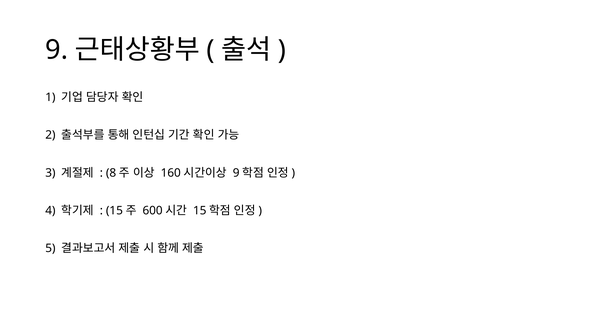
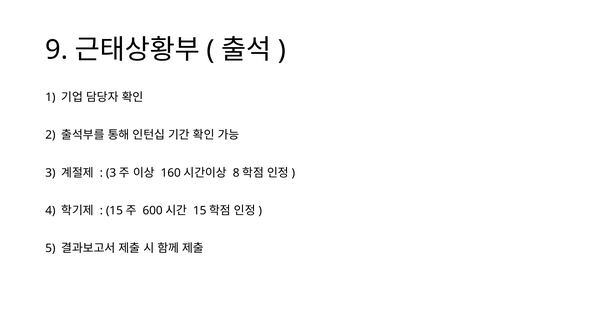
8 at (111, 173): 8 -> 3
9 at (236, 173): 9 -> 8
